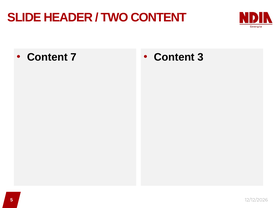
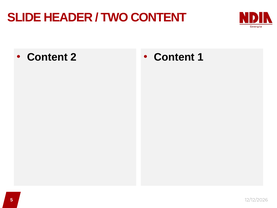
7: 7 -> 2
3: 3 -> 1
